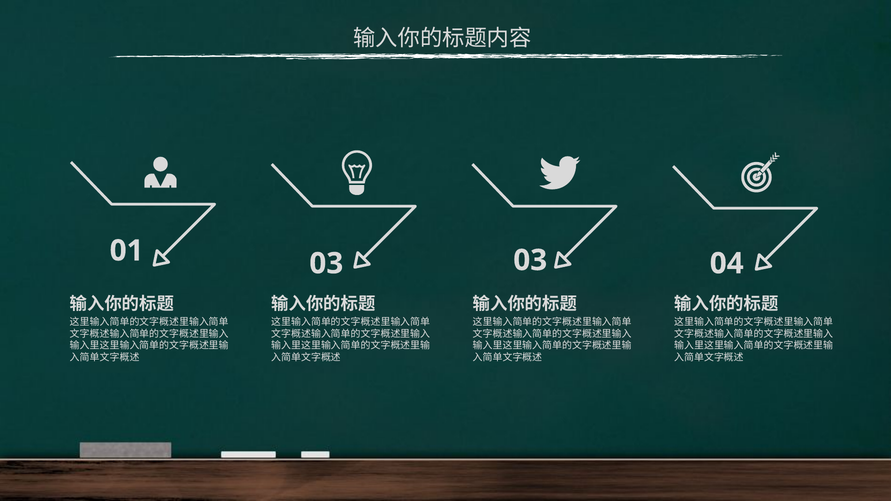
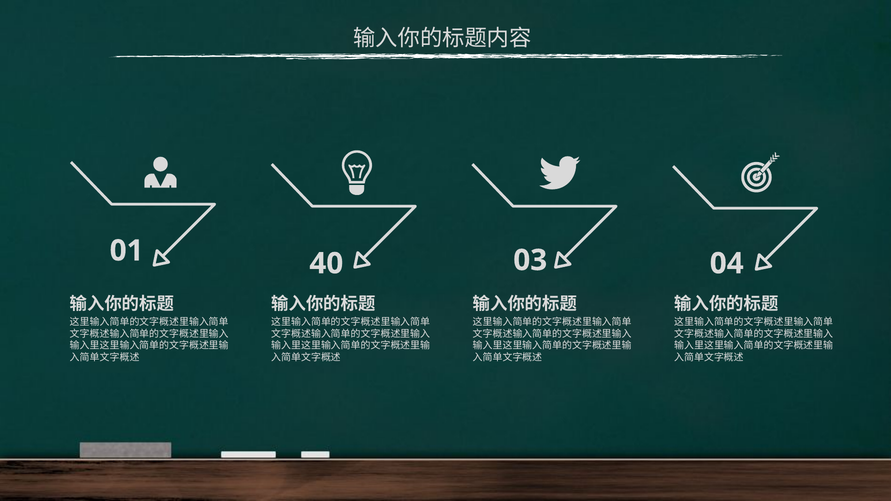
01 03: 03 -> 40
